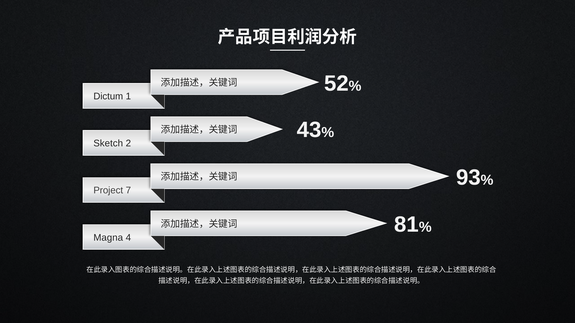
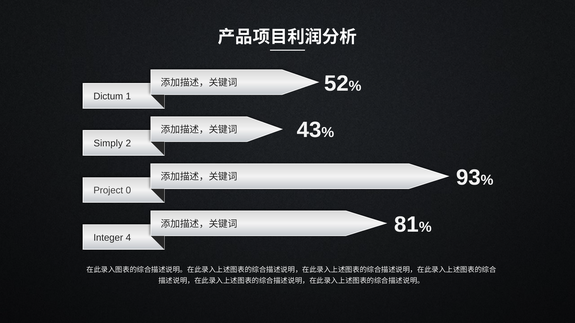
Sketch: Sketch -> Simply
7: 7 -> 0
Magna: Magna -> Integer
